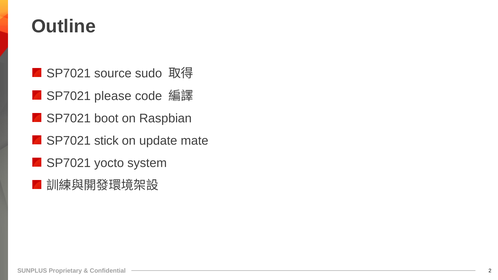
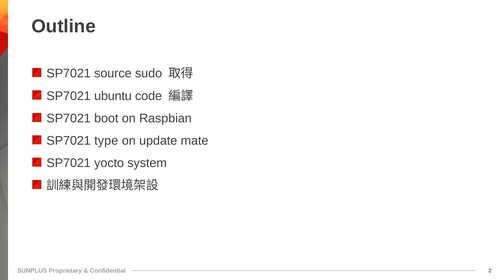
please: please -> ubuntu
stick: stick -> type
